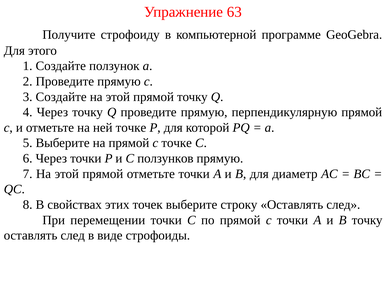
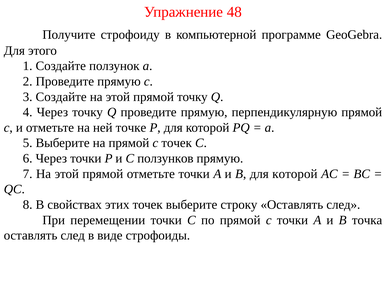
63: 63 -> 48
c точке: точке -> точек
B для диаметр: диаметр -> которой
B точку: точку -> точка
